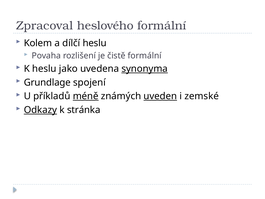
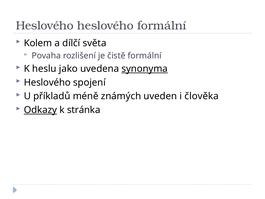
Zpracoval at (45, 26): Zpracoval -> Heslového
dílčí heslu: heslu -> světa
Grundlage at (47, 82): Grundlage -> Heslového
méně underline: present -> none
uveden underline: present -> none
zemské: zemské -> člověka
